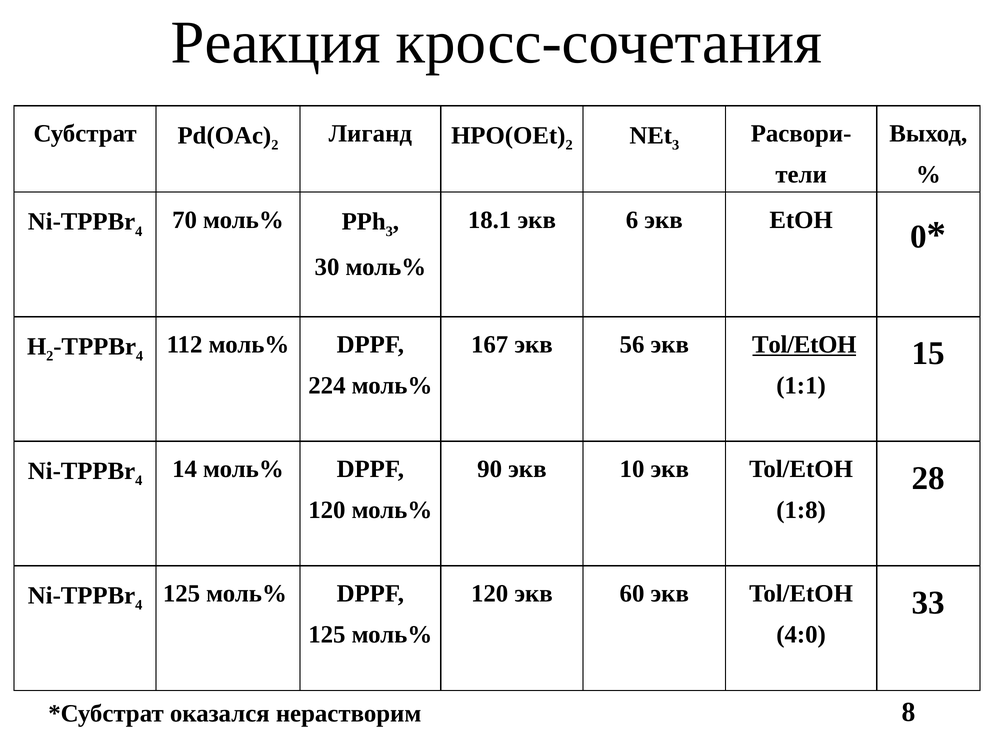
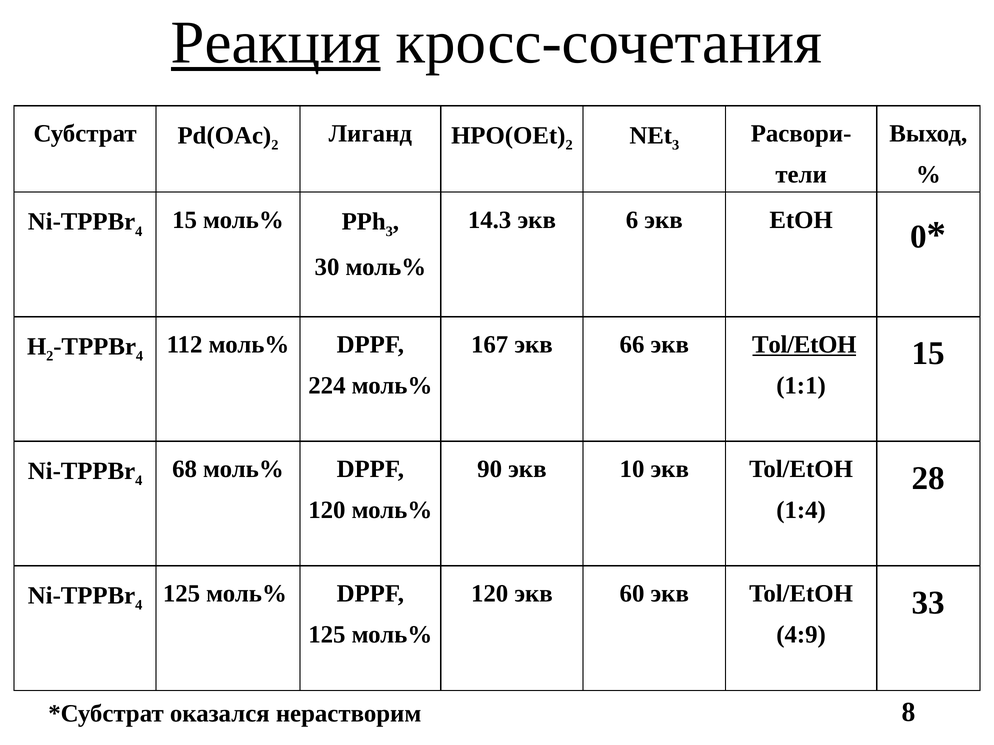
Реакция underline: none -> present
18.1: 18.1 -> 14.3
70 at (185, 220): 70 -> 15
56: 56 -> 66
14: 14 -> 68
1:8: 1:8 -> 1:4
4:0: 4:0 -> 4:9
